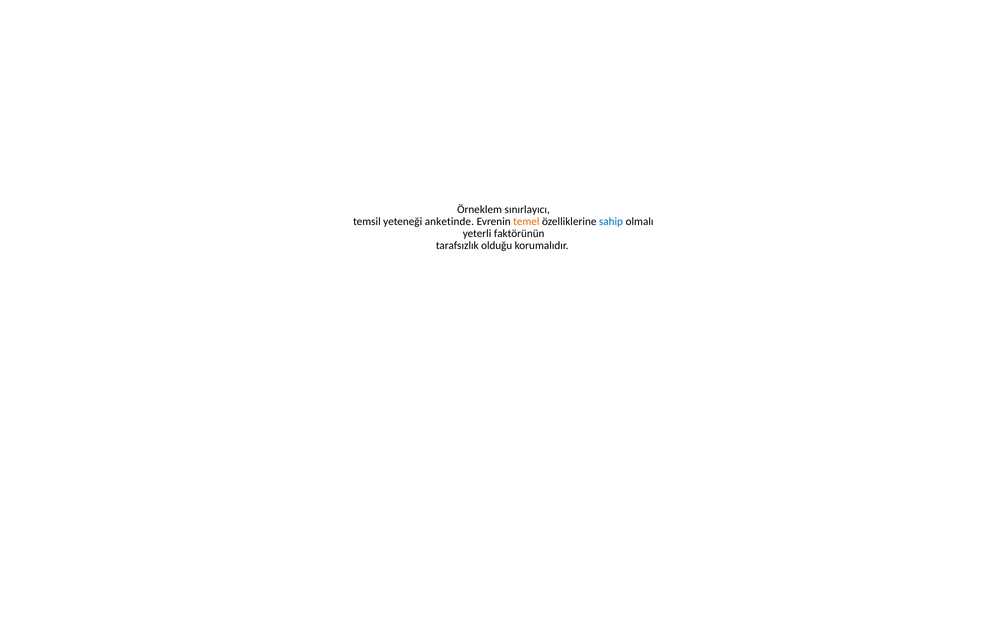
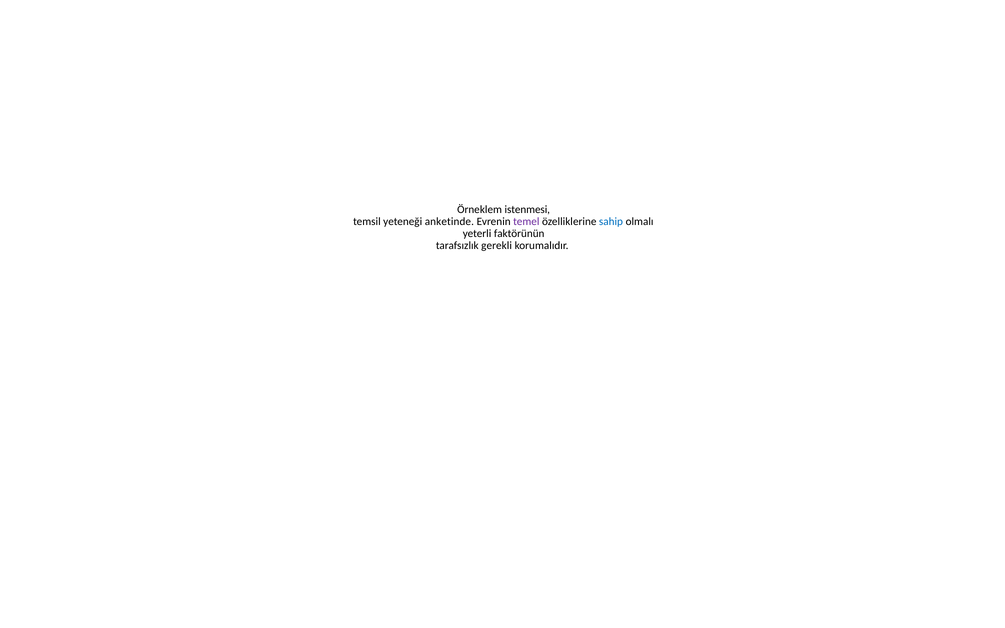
sınırlayıcı: sınırlayıcı -> istenmesi
temel colour: orange -> purple
olduğu: olduğu -> gerekli
